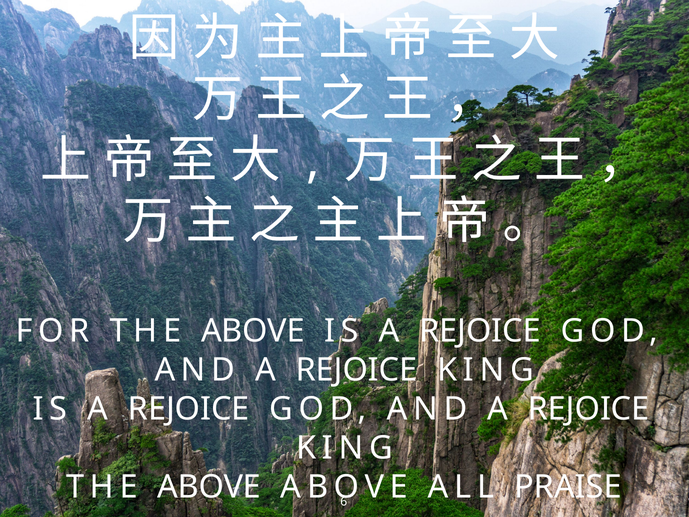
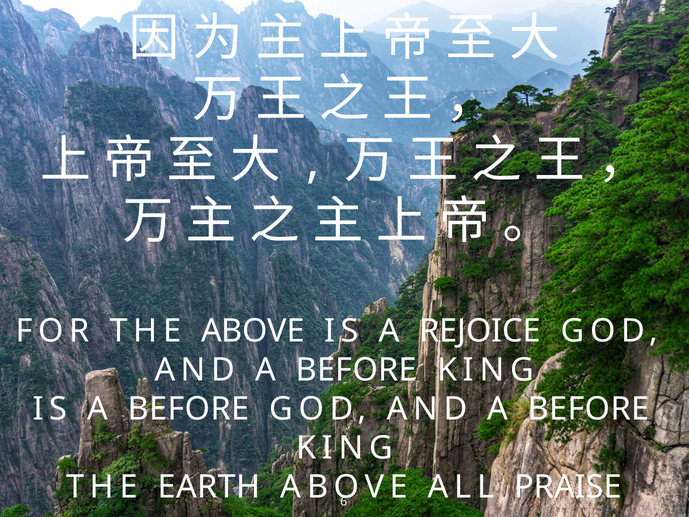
REJOICE at (356, 370): REJOICE -> BEFORE
REJOICE at (189, 409): REJOICE -> BEFORE
REJOICE at (589, 409): REJOICE -> BEFORE
ABOVE at (209, 487): ABOVE -> EARTH
